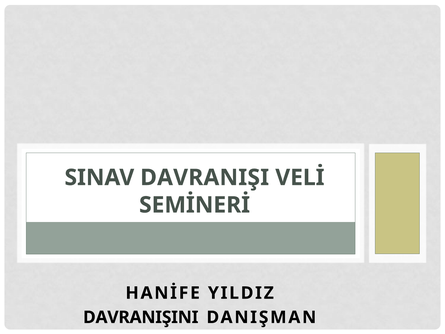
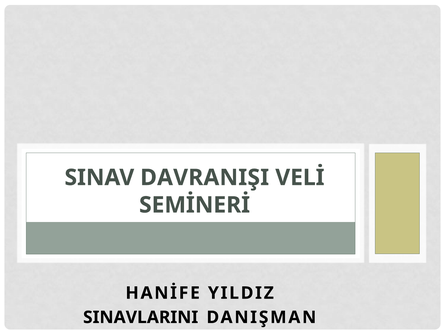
DAVRANIŞINI: DAVRANIŞINI -> SINAVLARINI
